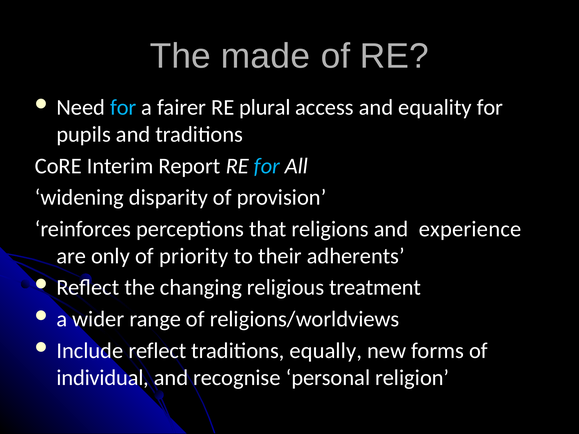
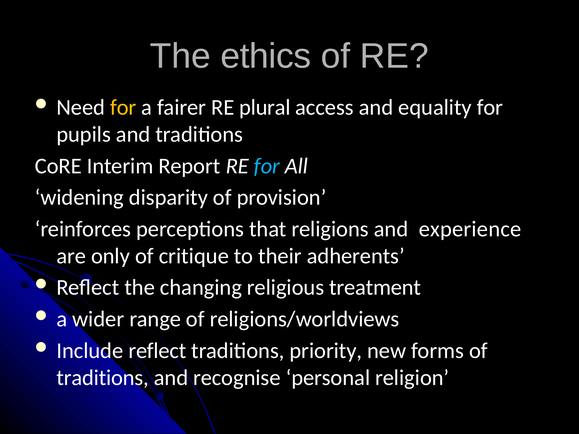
made: made -> ethics
for at (123, 107) colour: light blue -> yellow
priority: priority -> critique
equally: equally -> priority
individual at (103, 378): individual -> traditions
